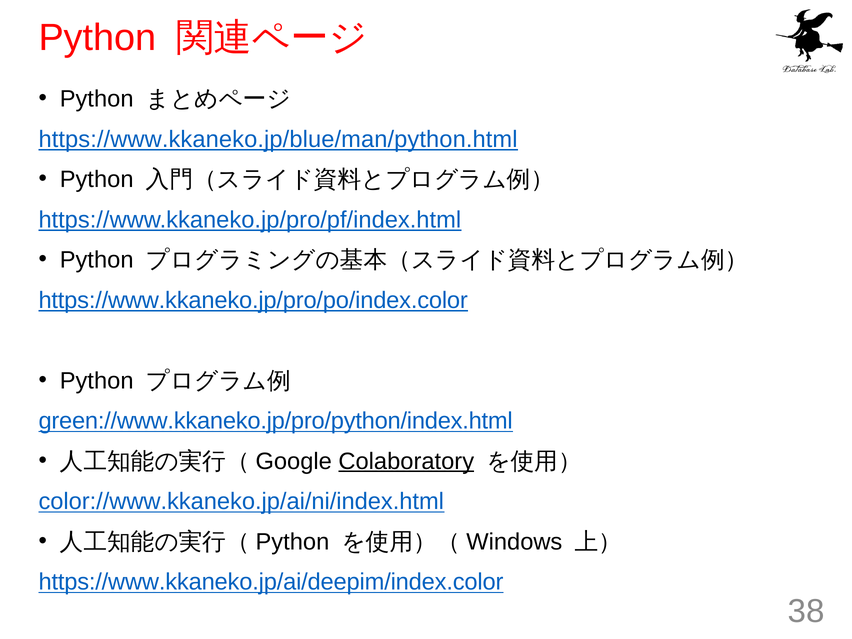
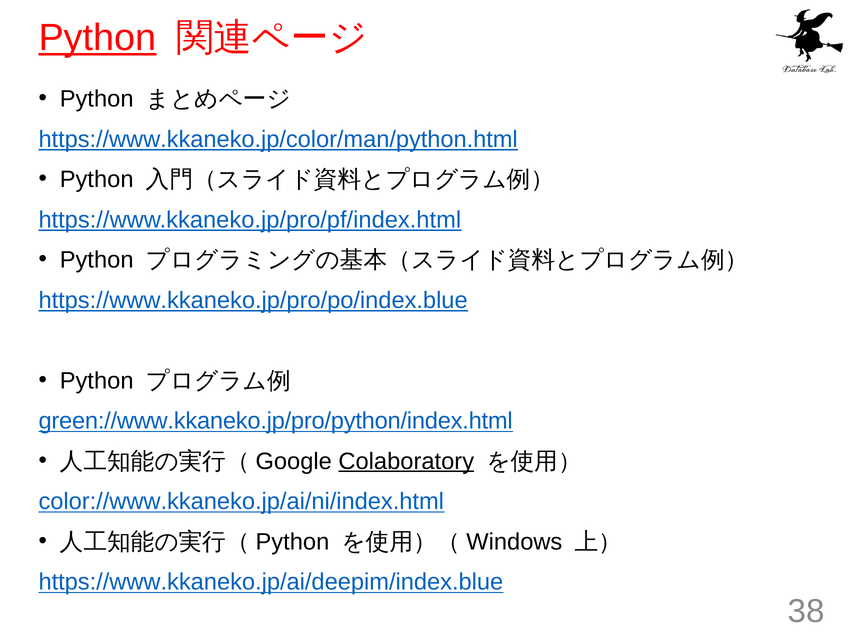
Python at (97, 38) underline: none -> present
https://www.kkaneko.jp/blue/man/python.html: https://www.kkaneko.jp/blue/man/python.html -> https://www.kkaneko.jp/color/man/python.html
https://www.kkaneko.jp/pro/po/index.color: https://www.kkaneko.jp/pro/po/index.color -> https://www.kkaneko.jp/pro/po/index.blue
https://www.kkaneko.jp/ai/deepim/index.color: https://www.kkaneko.jp/ai/deepim/index.color -> https://www.kkaneko.jp/ai/deepim/index.blue
